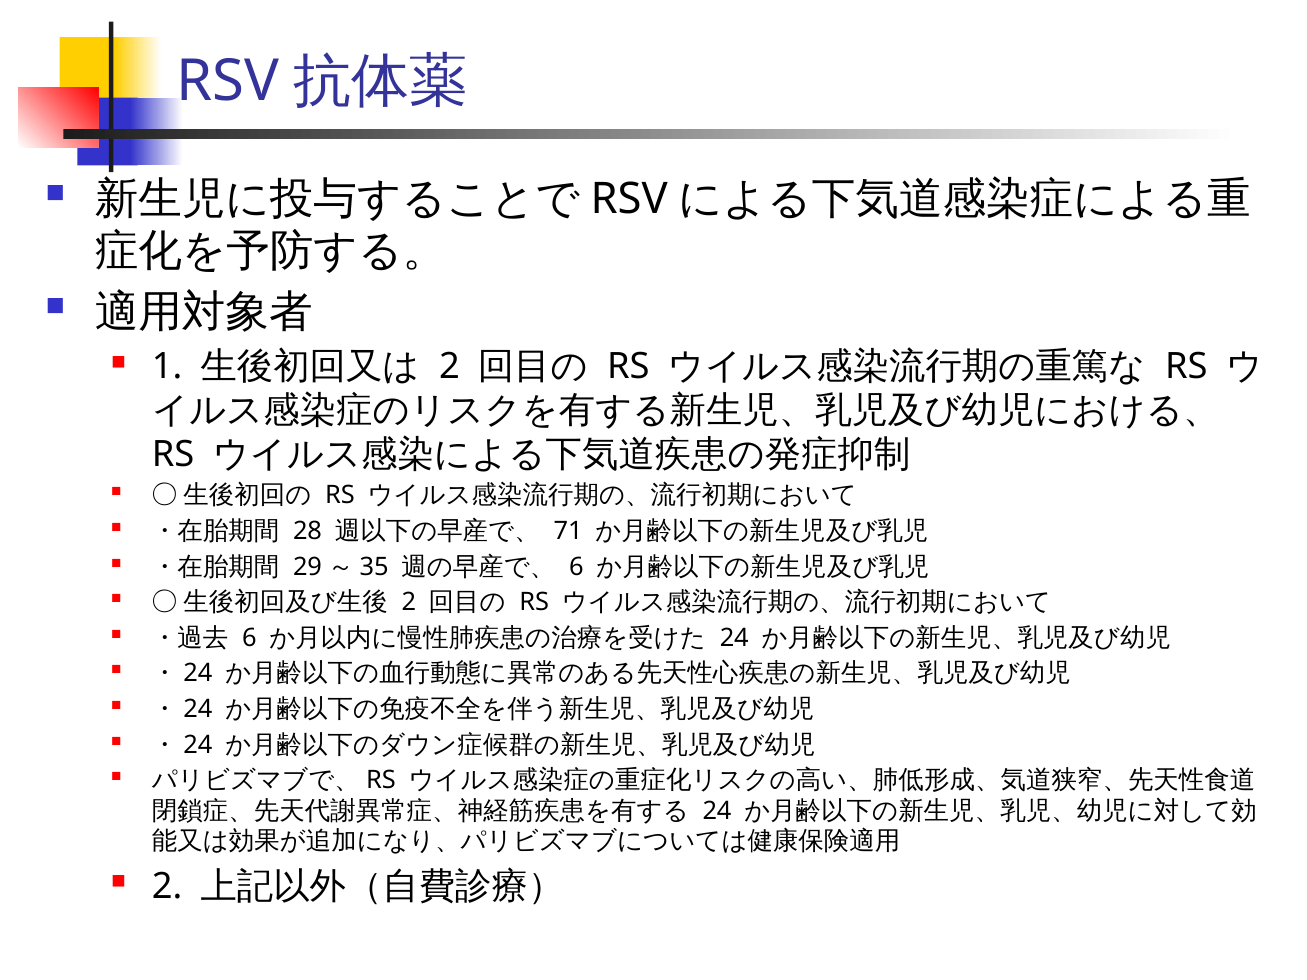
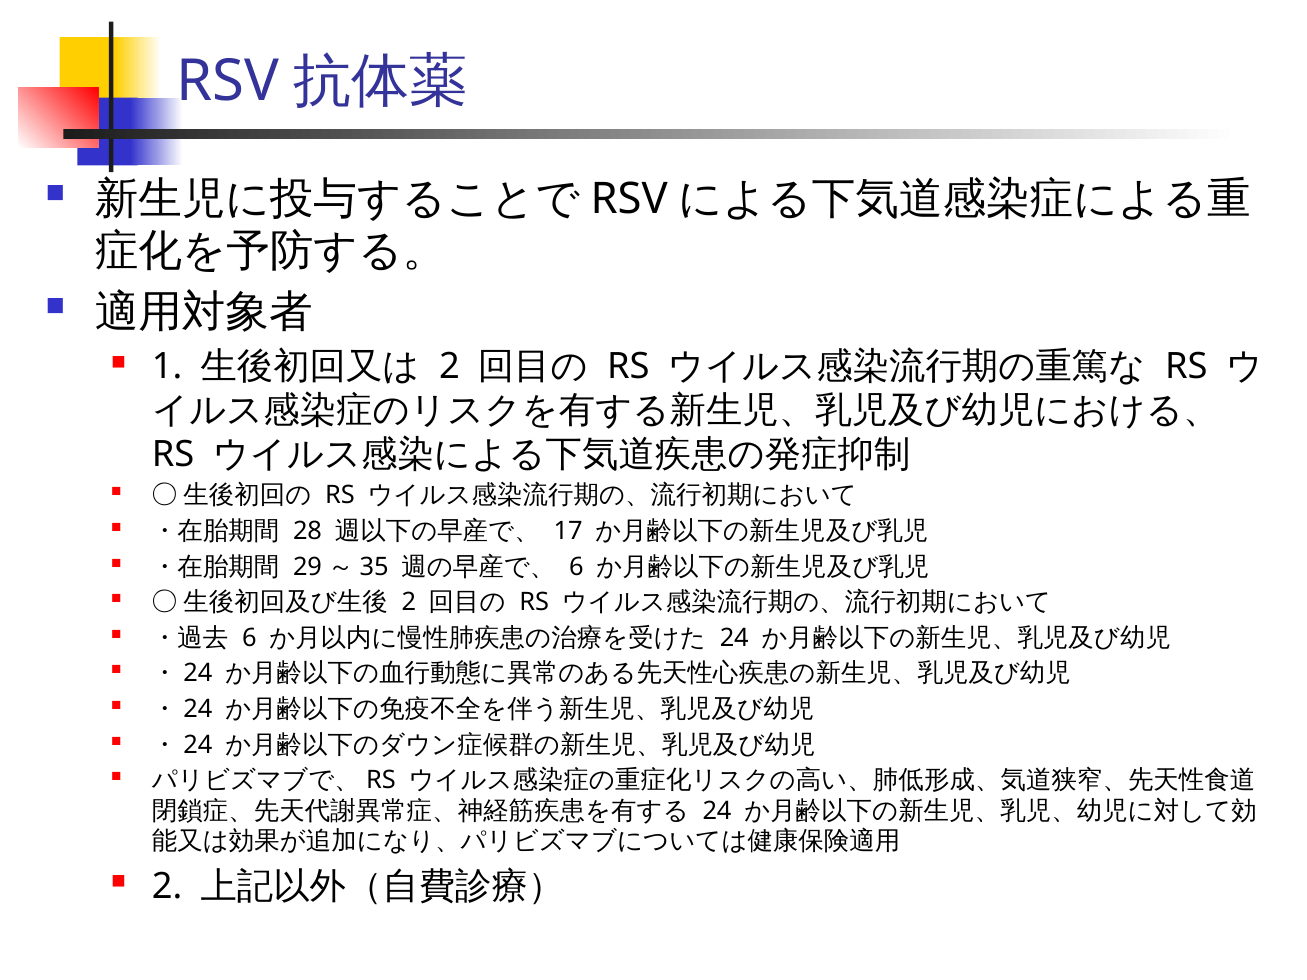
71: 71 -> 17
